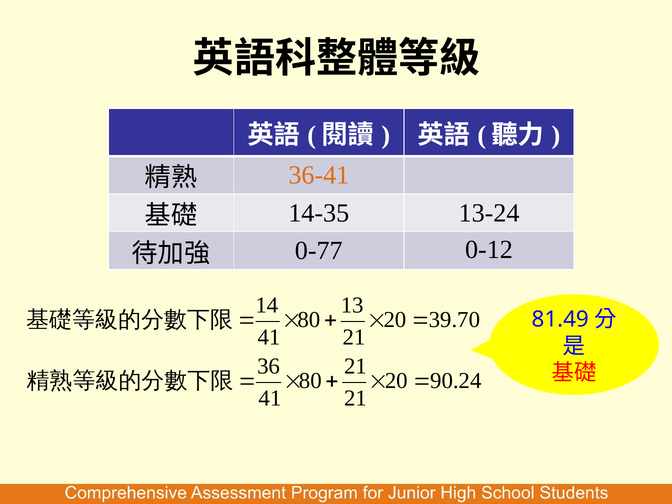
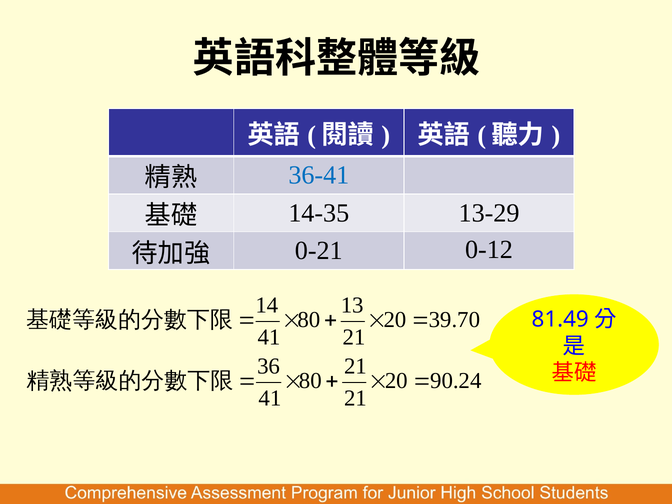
36-41 colour: orange -> blue
13-24: 13-24 -> 13-29
0-77: 0-77 -> 0-21
